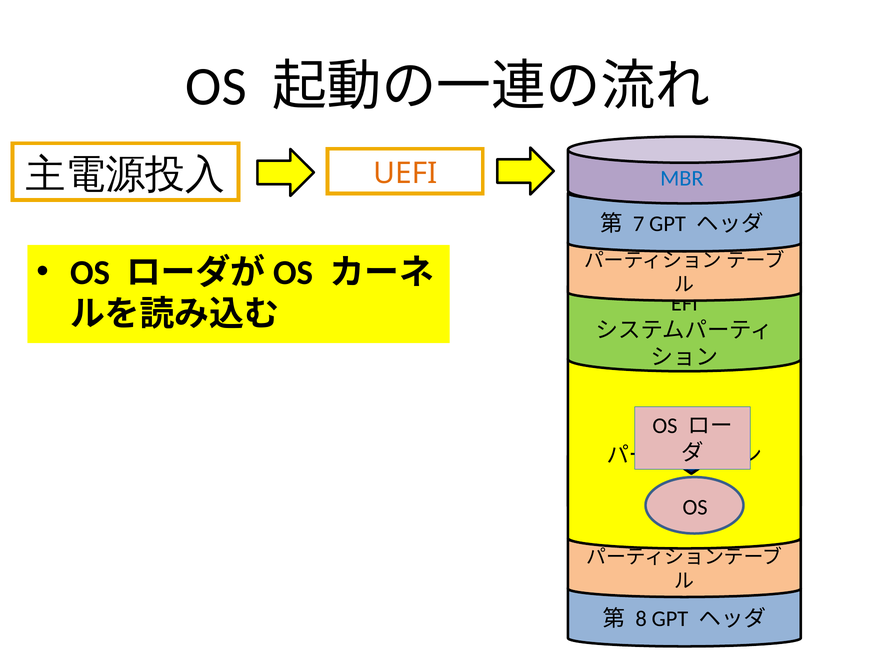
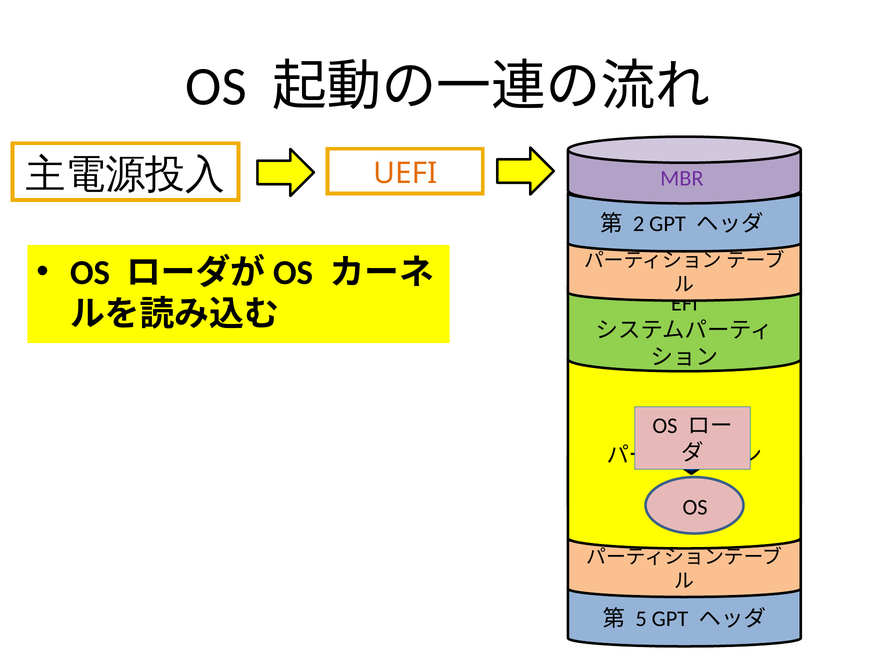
MBR colour: blue -> purple
7: 7 -> 2
8: 8 -> 5
